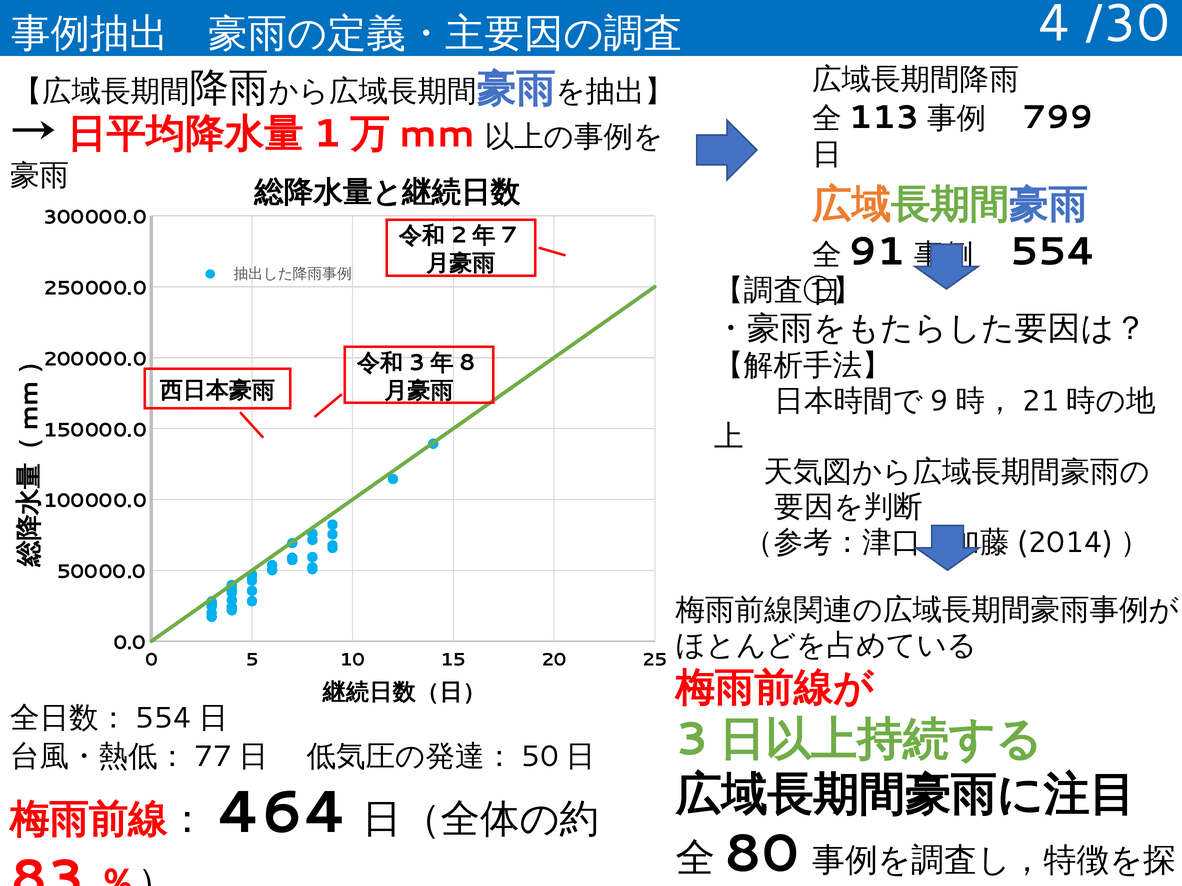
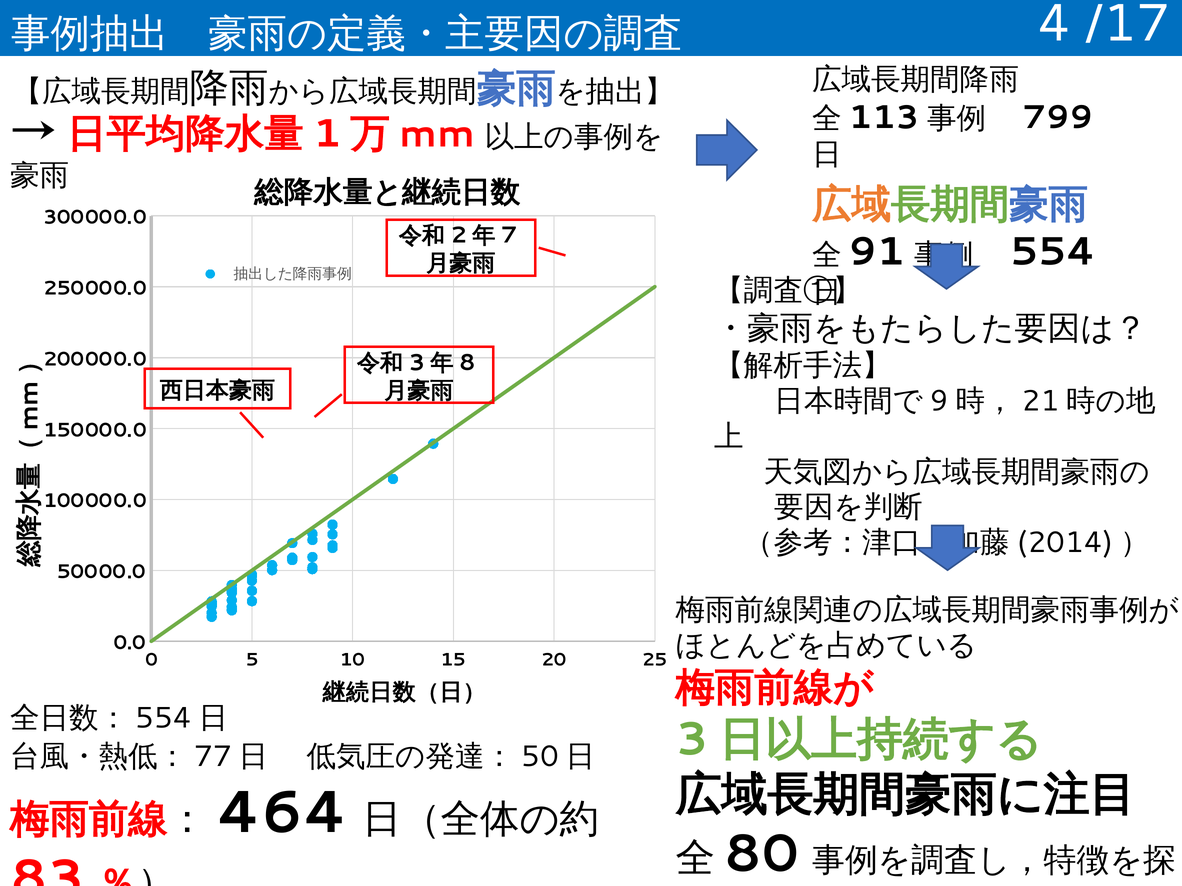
/30: /30 -> /17
